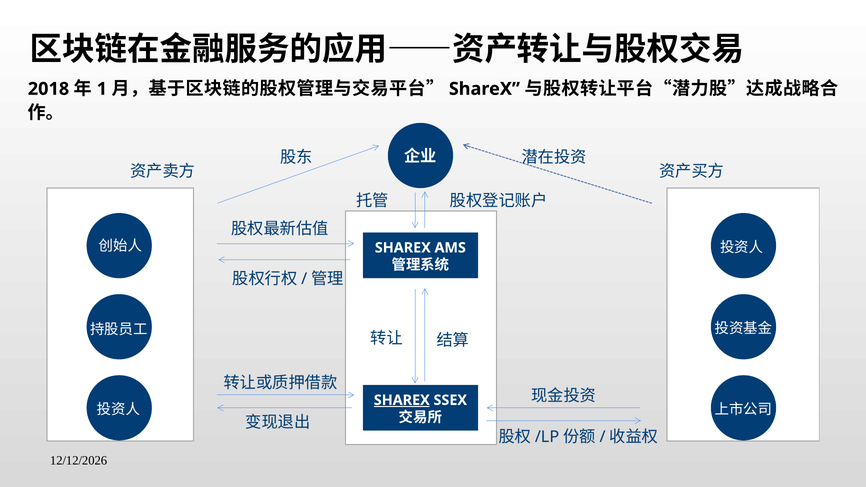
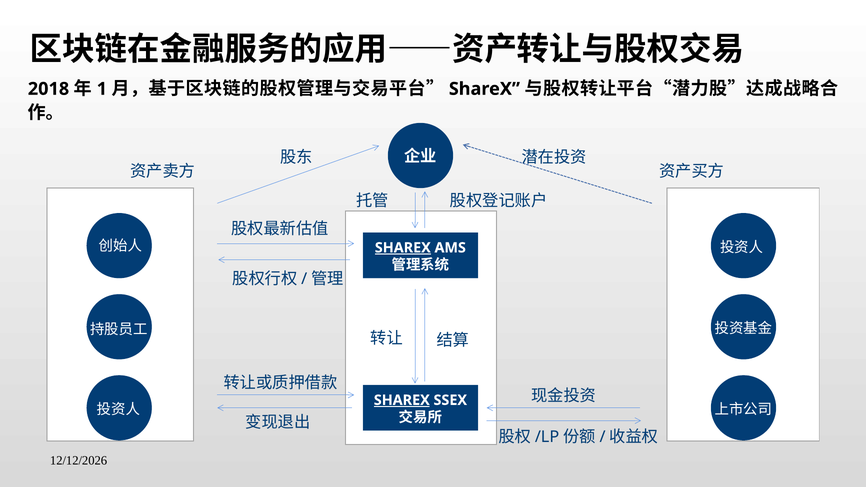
SHAREX at (403, 248) underline: none -> present
